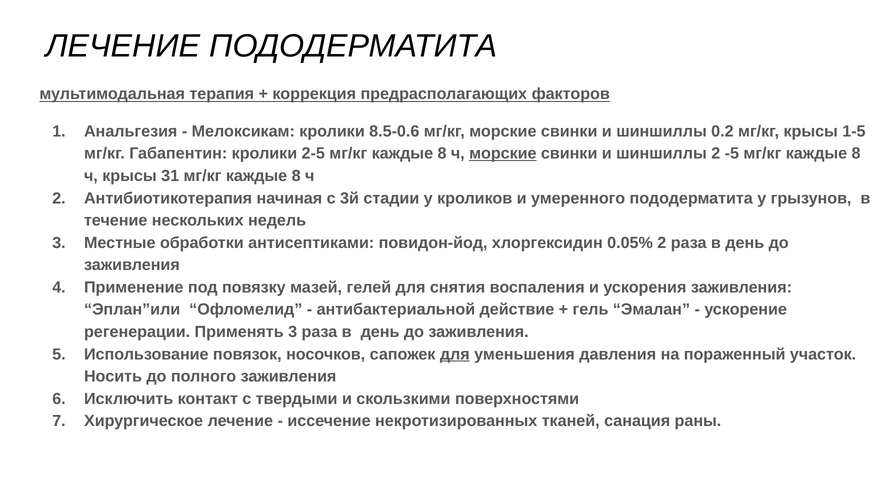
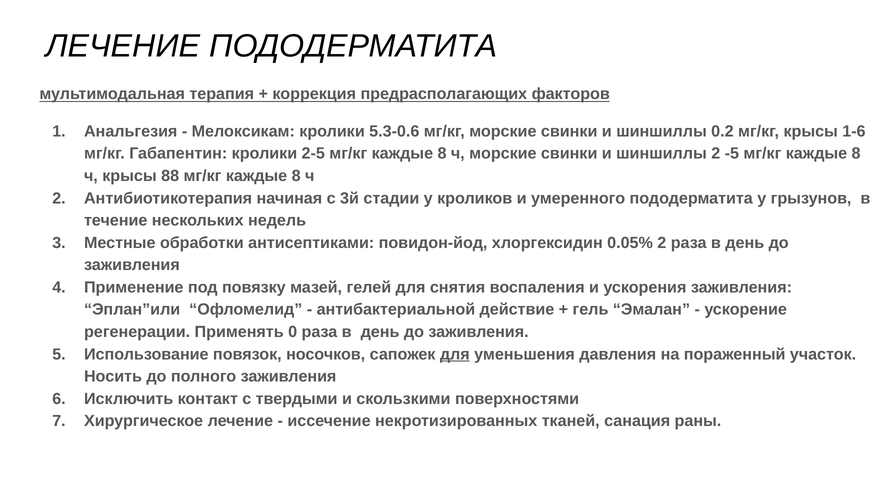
8.5-0.6: 8.5-0.6 -> 5.3-0.6
1-5: 1-5 -> 1-6
морские at (503, 154) underline: present -> none
31: 31 -> 88
Применять 3: 3 -> 0
